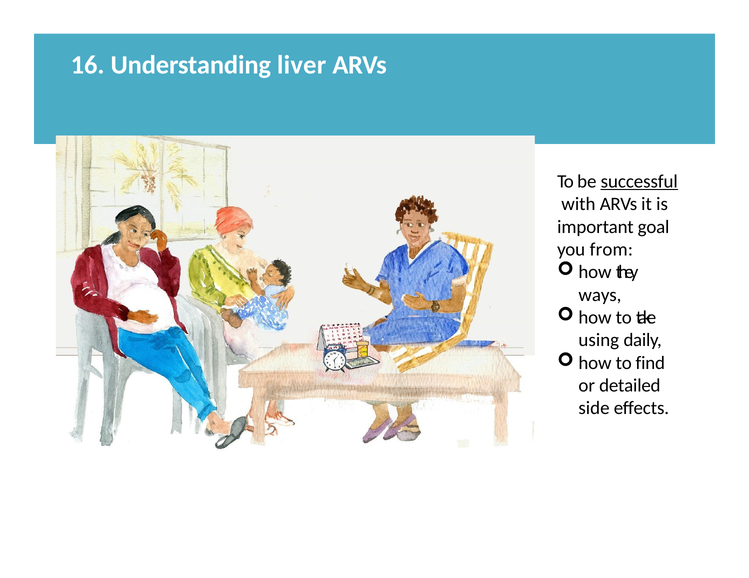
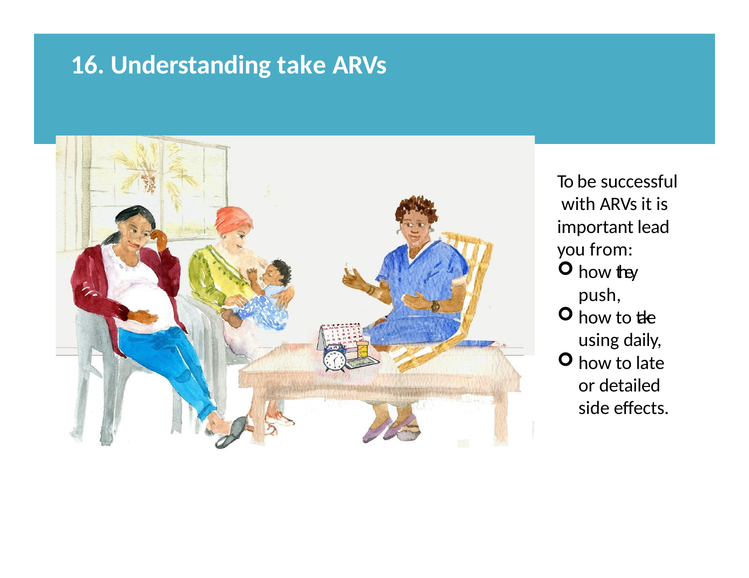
Understanding liver: liver -> take
successful underline: present -> none
goal: goal -> lead
ways: ways -> push
find: find -> late
